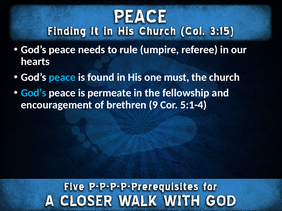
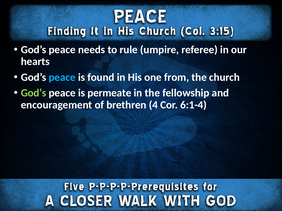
must: must -> from
God’s at (34, 93) colour: light blue -> light green
9: 9 -> 4
5:1-4: 5:1-4 -> 6:1-4
